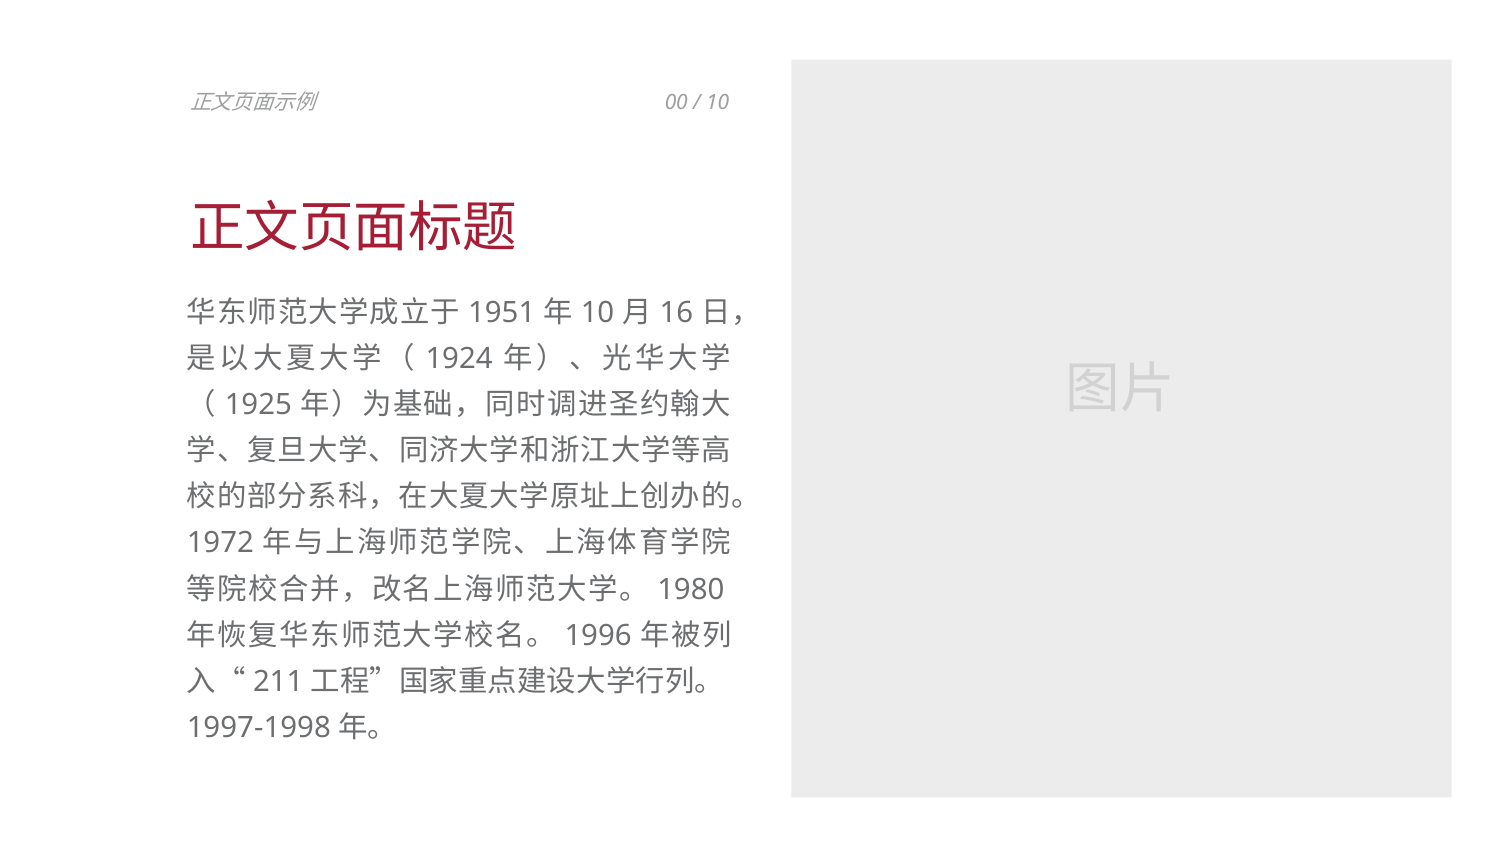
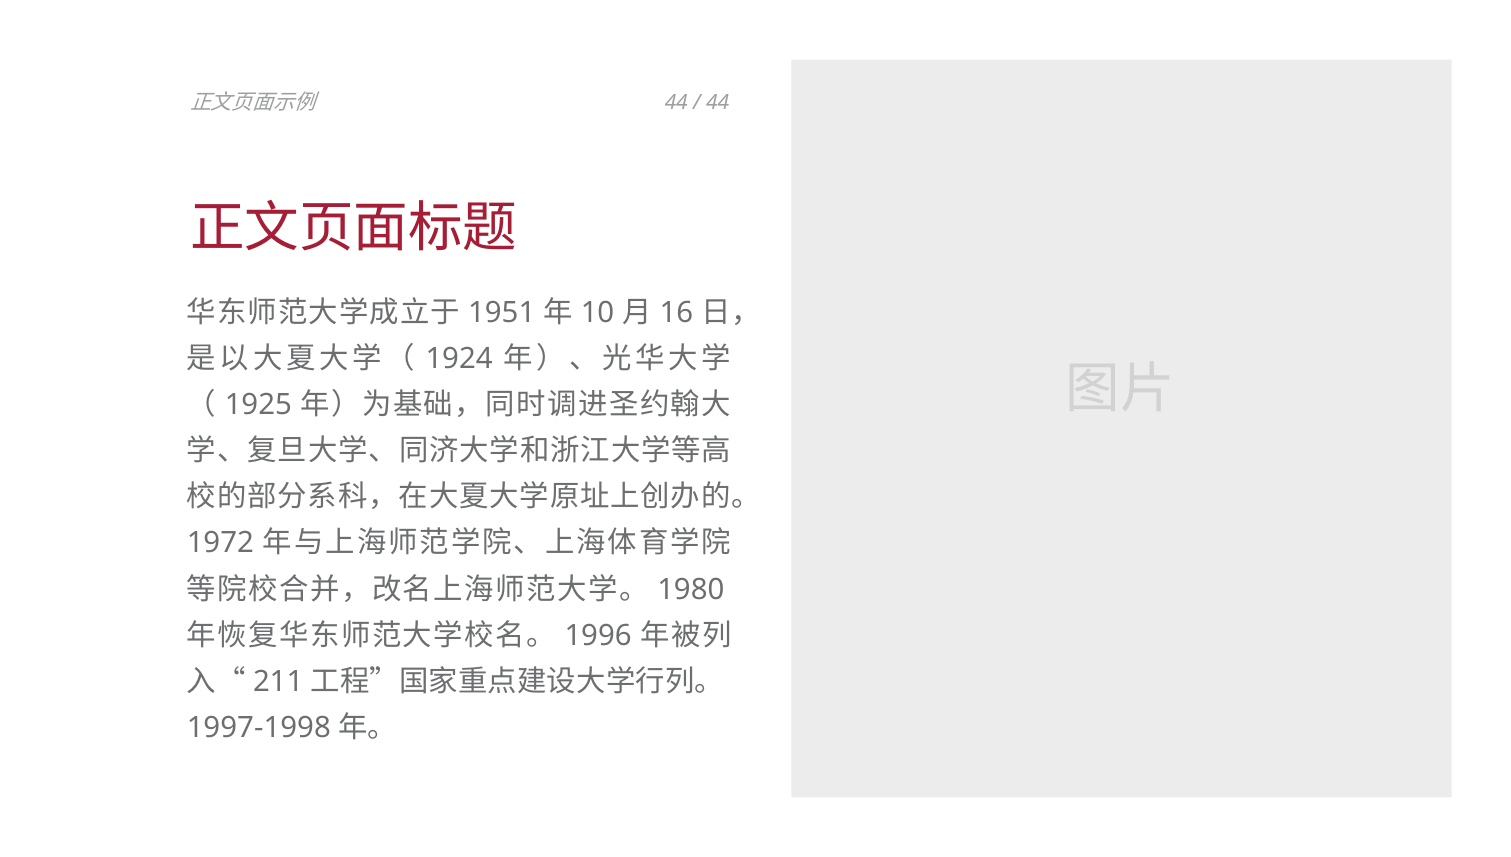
00 at (676, 102): 00 -> 44
10 at (718, 102): 10 -> 44
